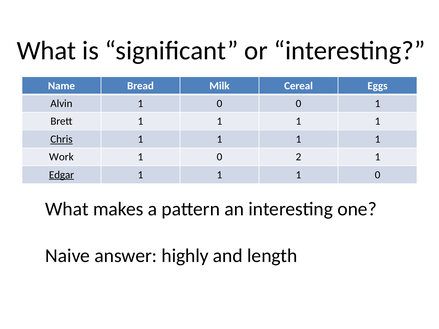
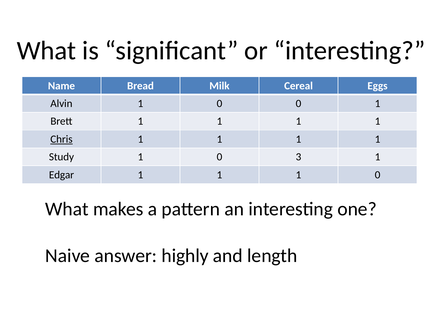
Work: Work -> Study
2: 2 -> 3
Edgar underline: present -> none
